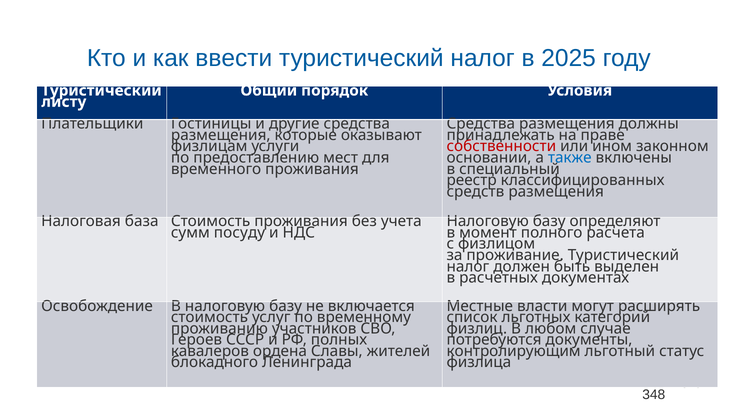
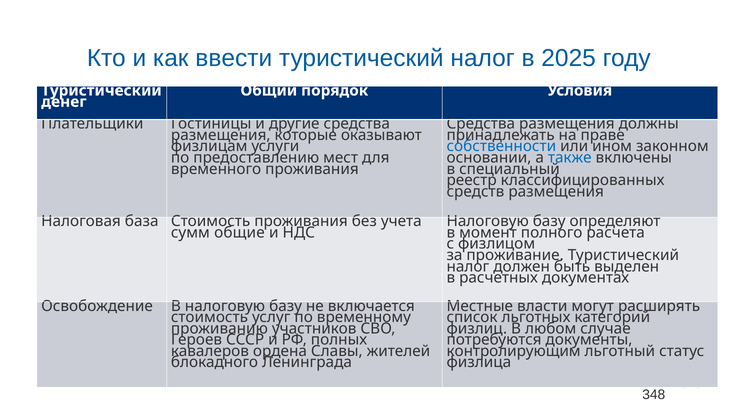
листу: листу -> денег
собственности colour: red -> blue
посуду: посуду -> общие
